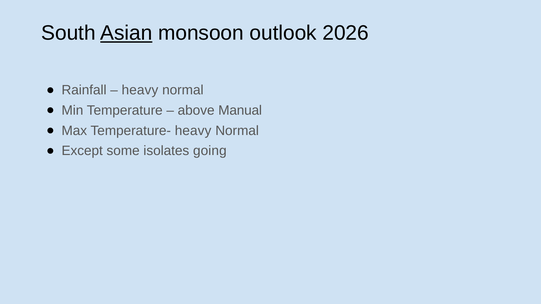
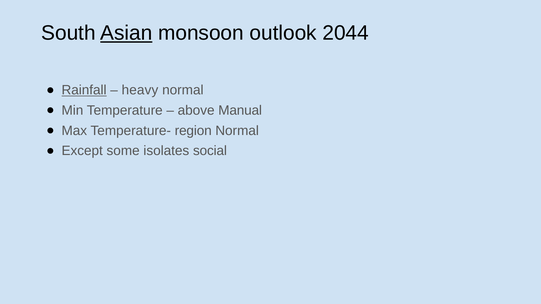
2026: 2026 -> 2044
Rainfall underline: none -> present
Temperature- heavy: heavy -> region
going: going -> social
